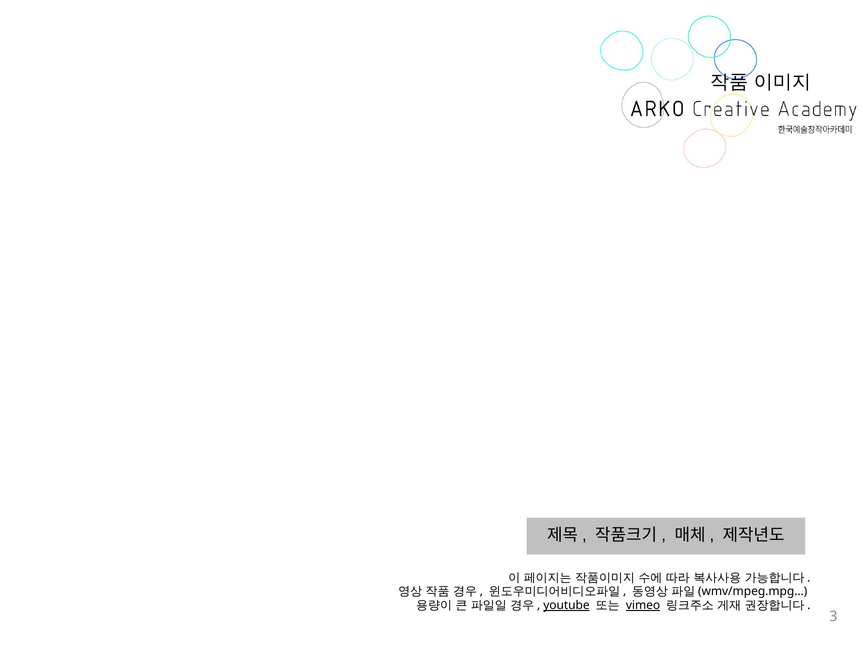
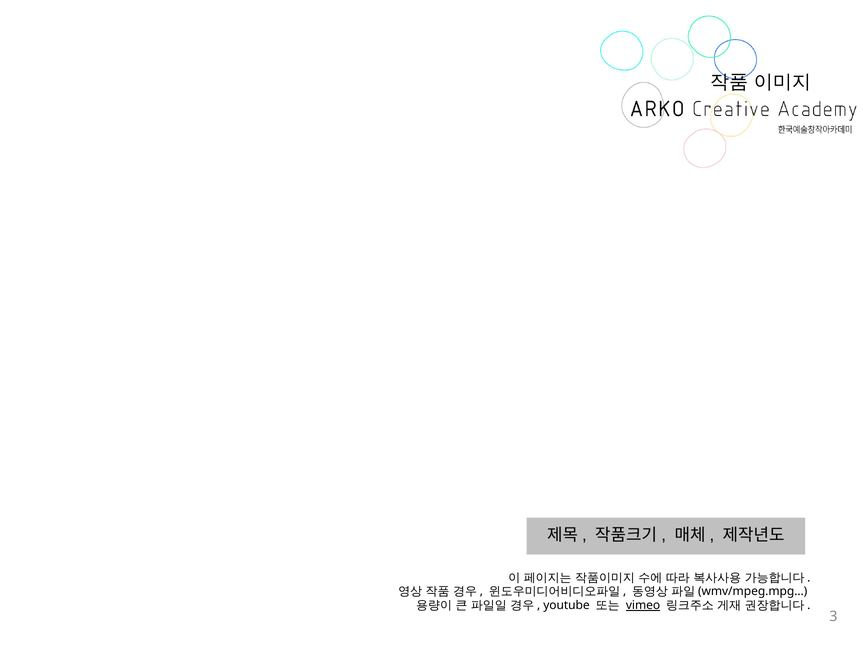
youtube underline: present -> none
